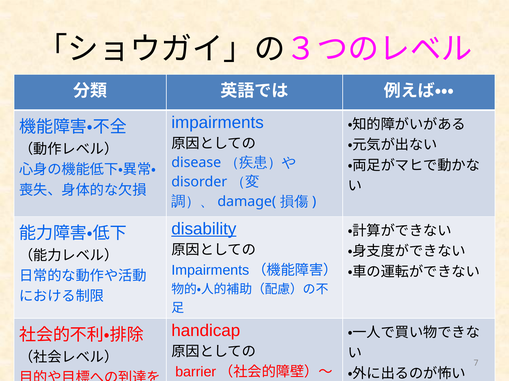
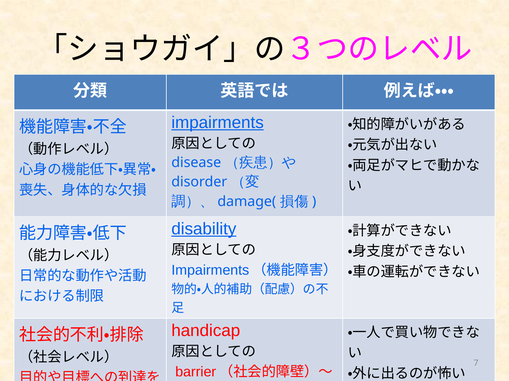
impairments underline: none -> present
